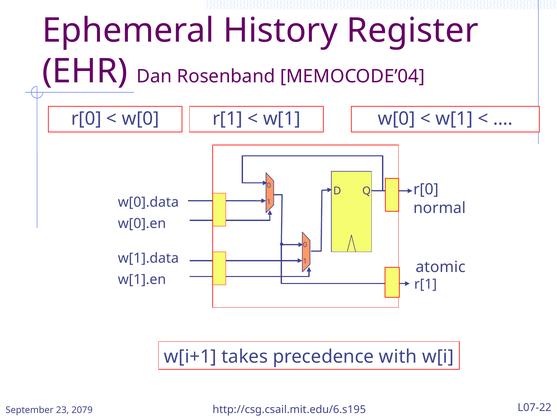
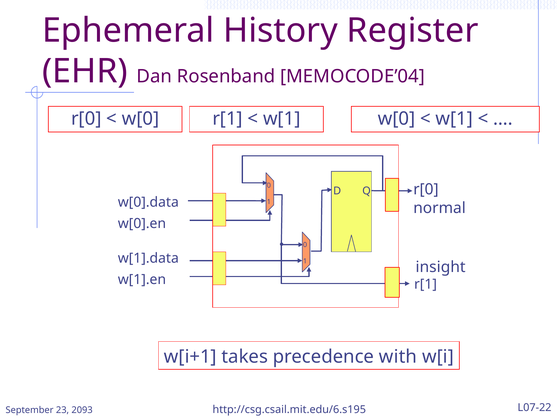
atomic: atomic -> insight
2079: 2079 -> 2093
